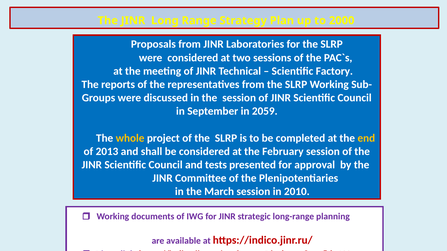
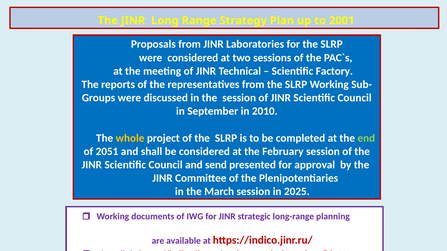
2000: 2000 -> 2001
2059: 2059 -> 2010
end colour: yellow -> light green
2013: 2013 -> 2051
tests: tests -> send
2010: 2010 -> 2025
